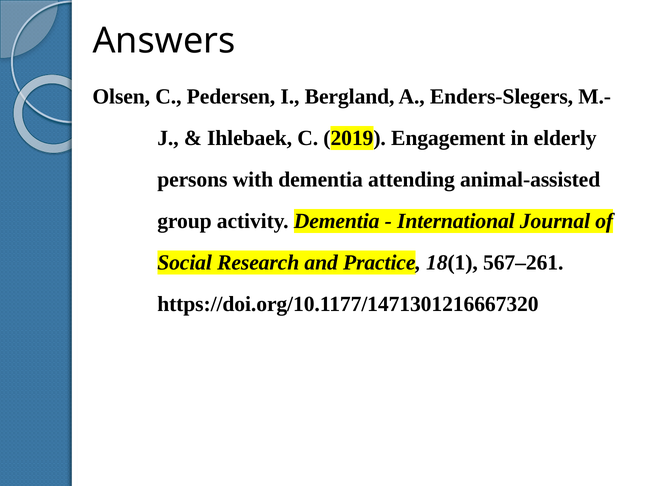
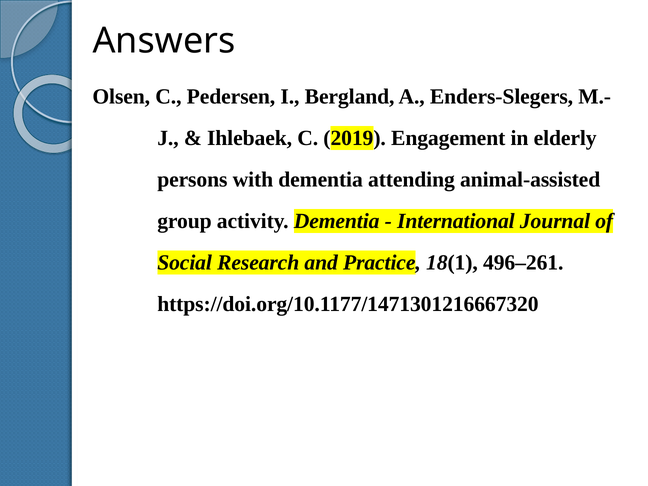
567–261: 567–261 -> 496–261
